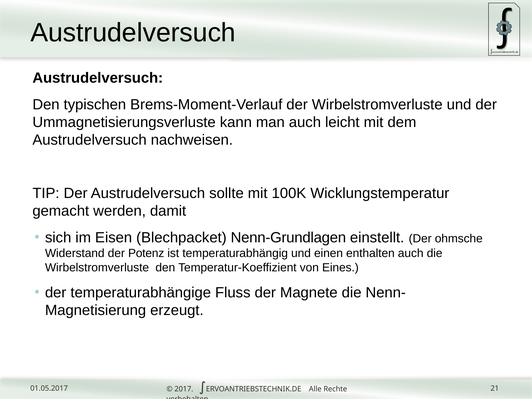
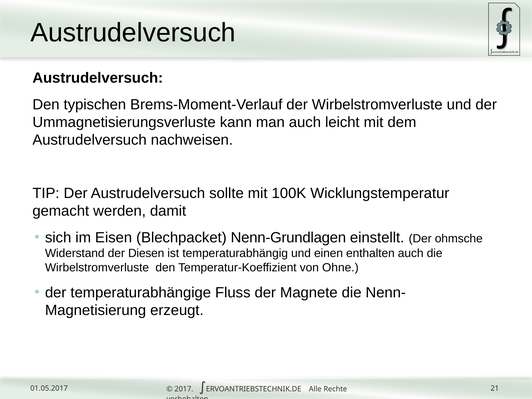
Potenz: Potenz -> Diesen
Eines: Eines -> Ohne
